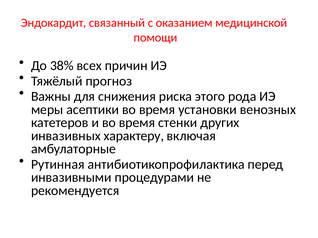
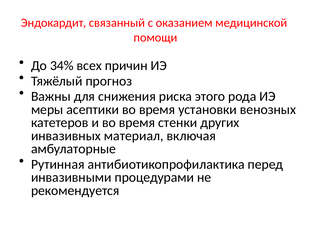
38%: 38% -> 34%
характеру: характеру -> материал
